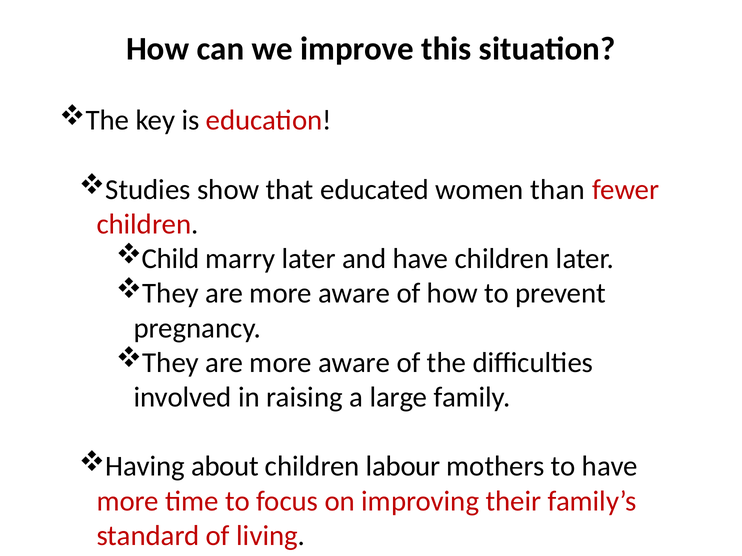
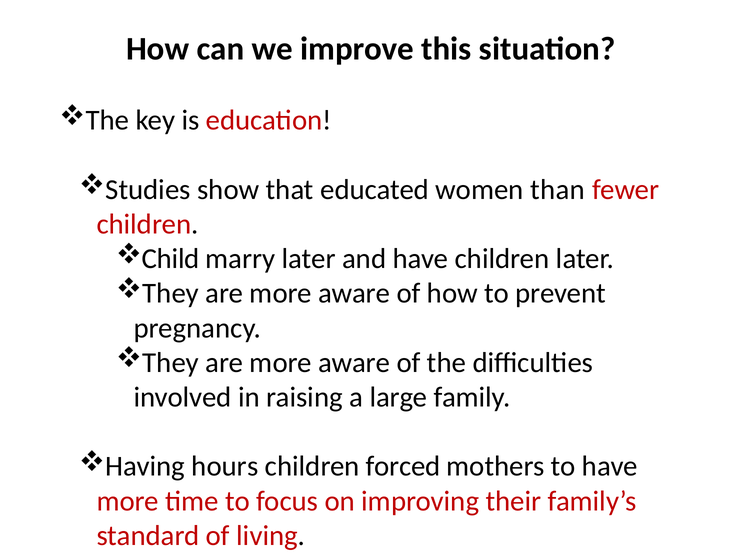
about: about -> hours
labour: labour -> forced
